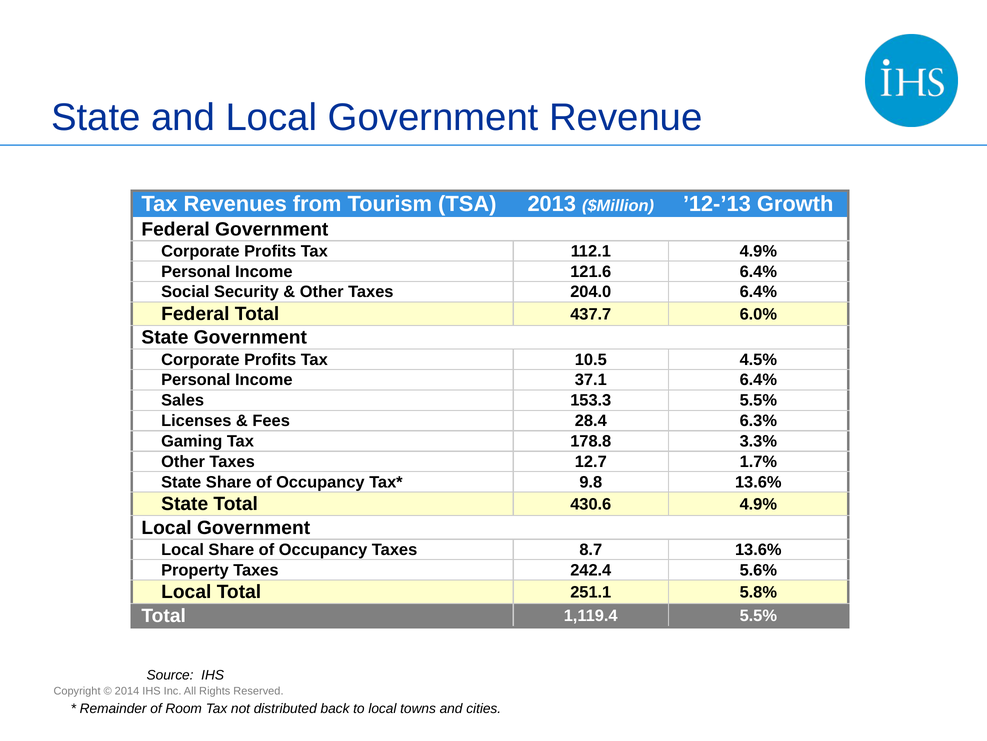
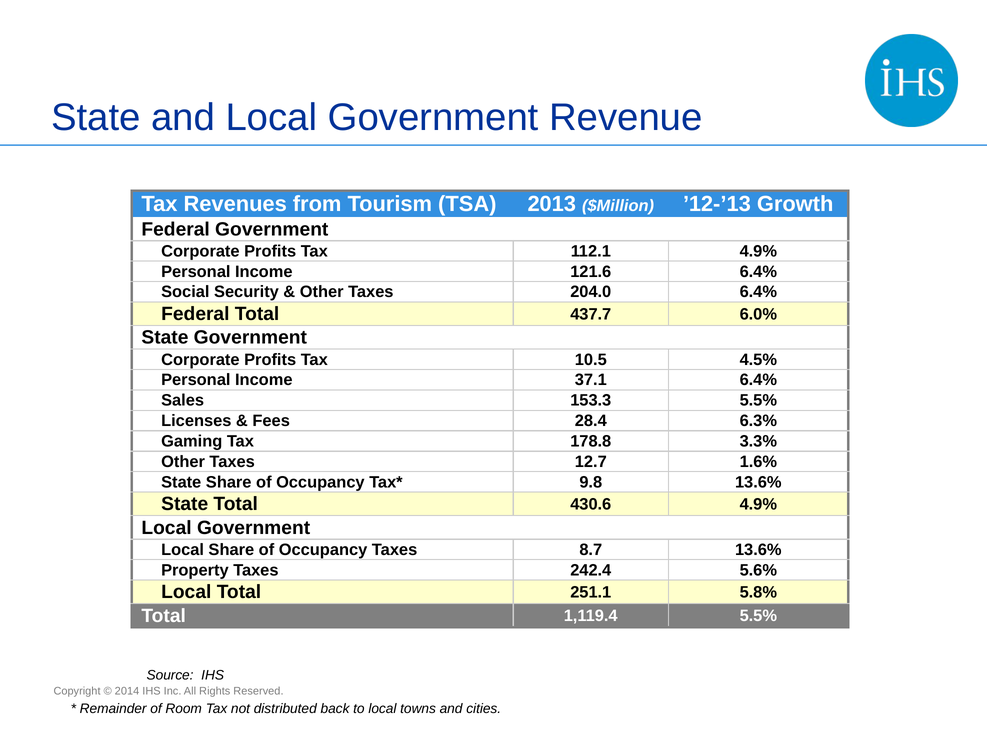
1.7%: 1.7% -> 1.6%
